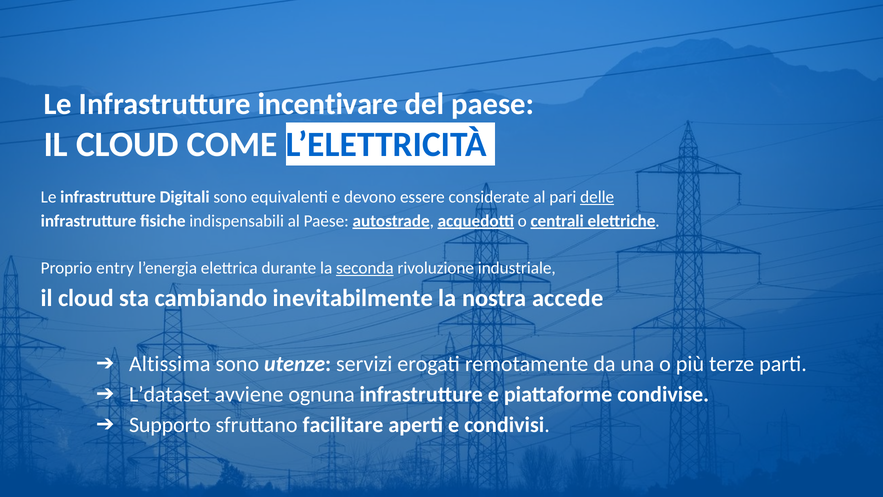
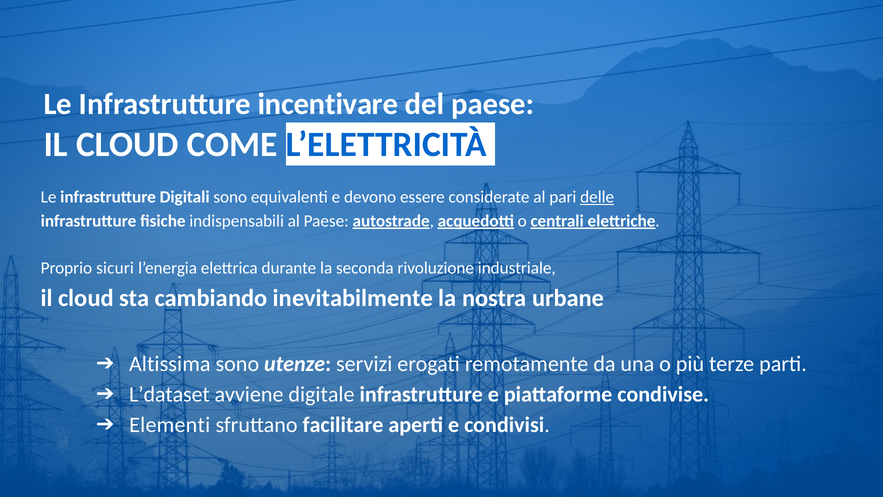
entry: entry -> sicuri
seconda underline: present -> none
accede: accede -> urbane
ognuna: ognuna -> digitale
Supporto: Supporto -> Elementi
